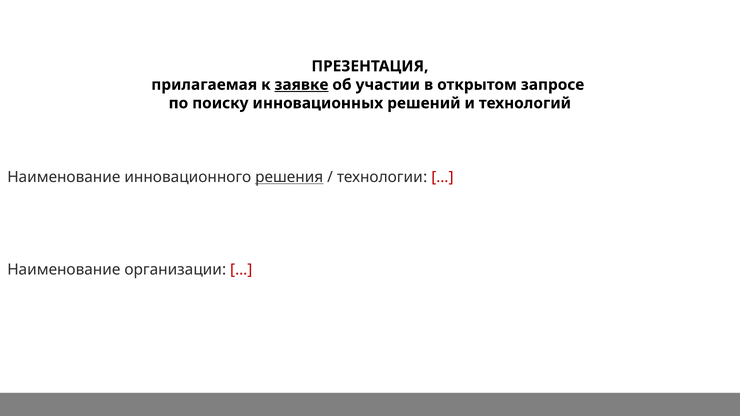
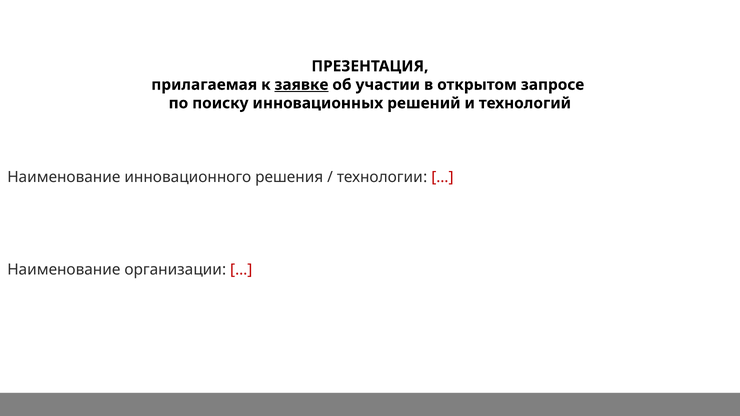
решения underline: present -> none
